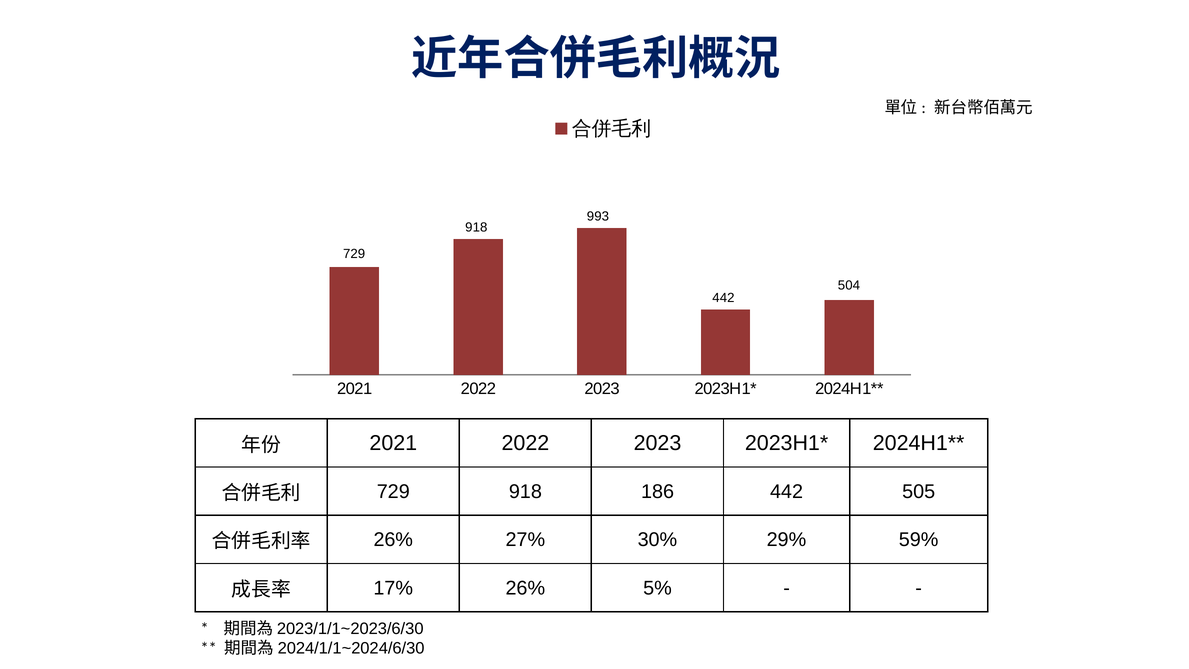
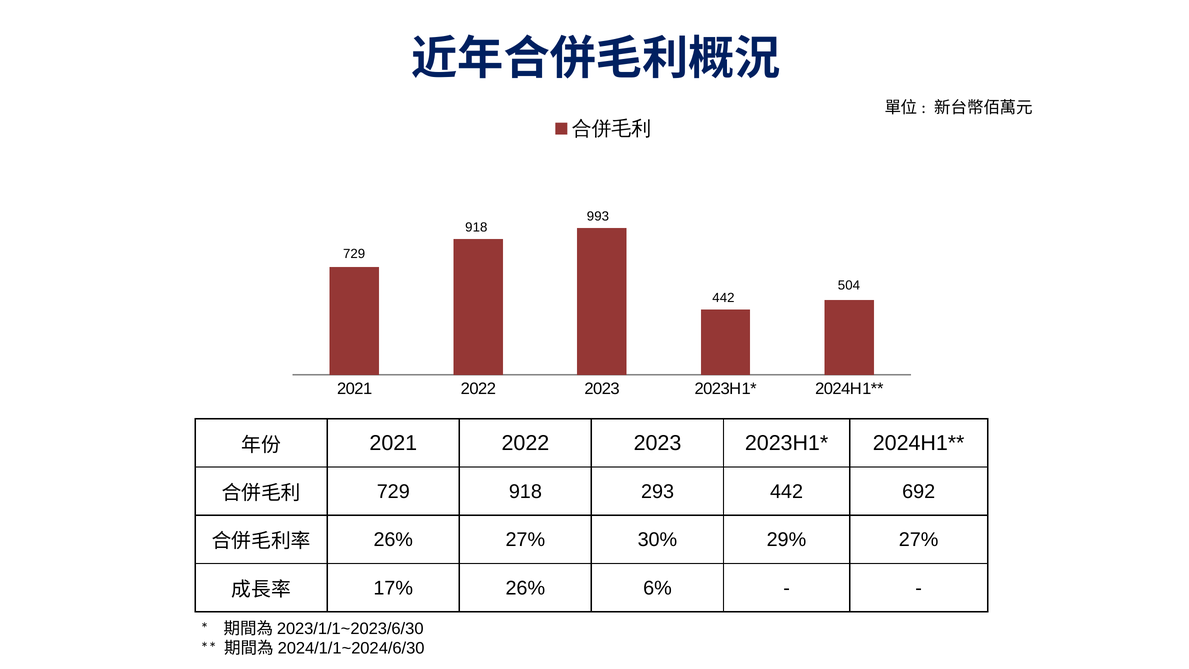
186: 186 -> 293
505: 505 -> 692
29% 59%: 59% -> 27%
5%: 5% -> 6%
